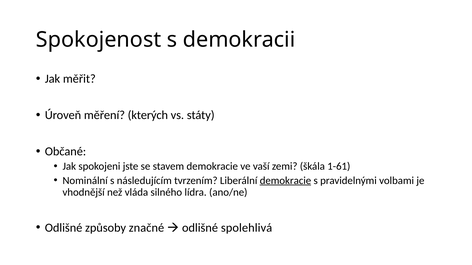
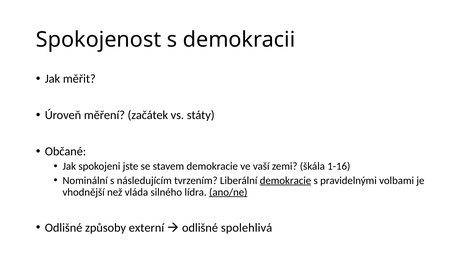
kterých: kterých -> začátek
1-61: 1-61 -> 1-16
ano/ne underline: none -> present
značné: značné -> externí
